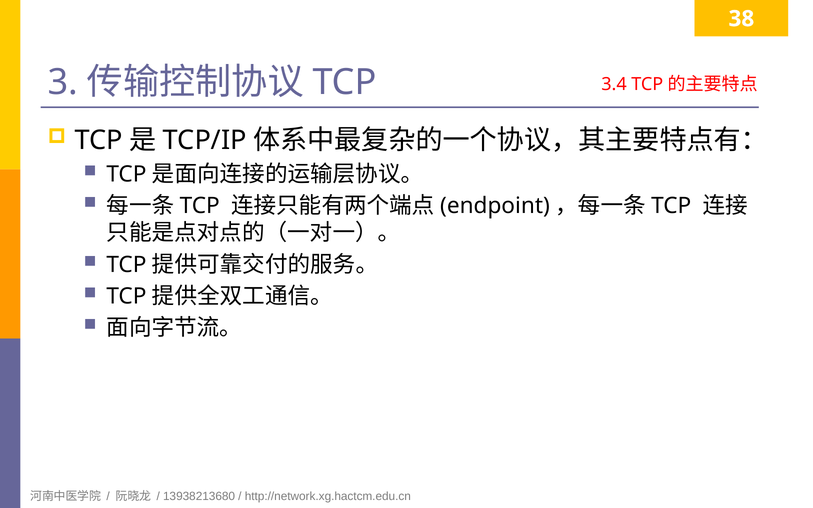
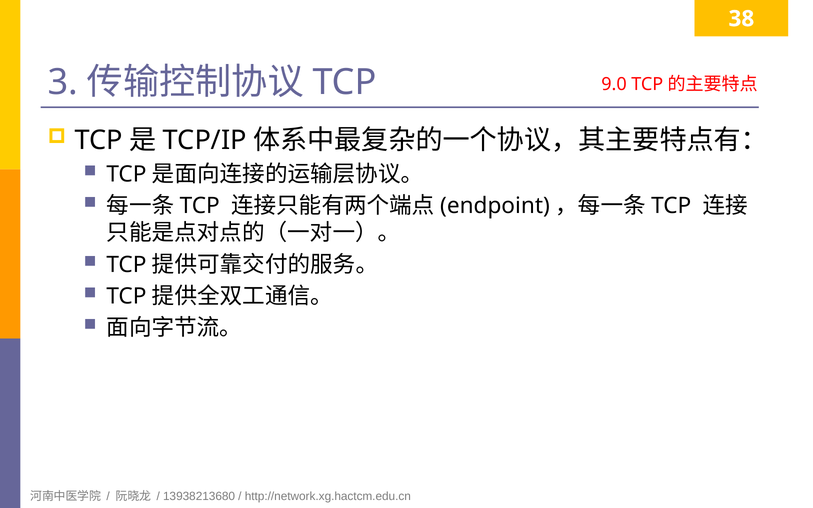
3.4: 3.4 -> 9.0
